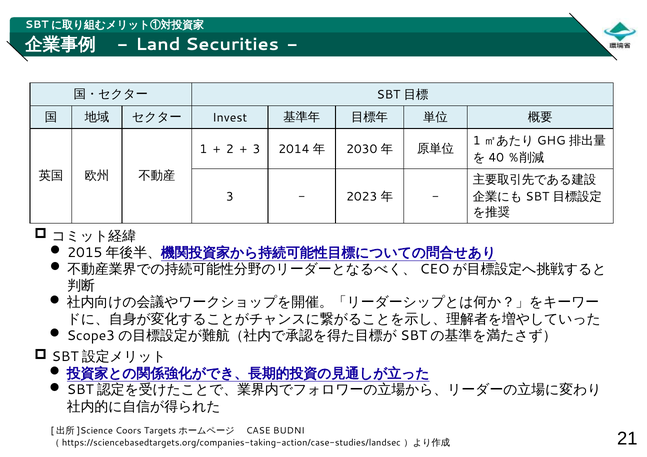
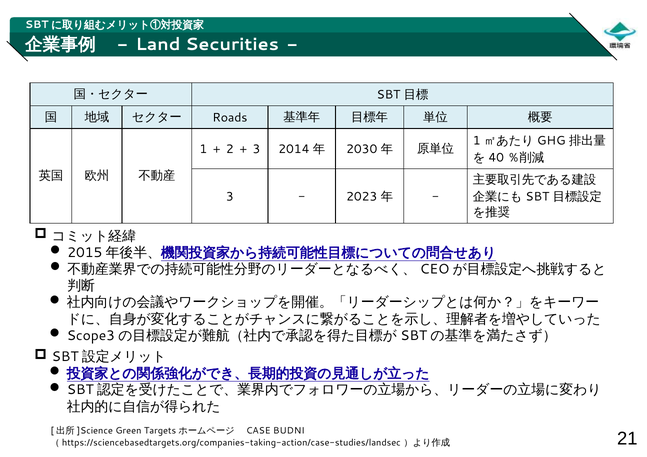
Invest: Invest -> Roads
Coors: Coors -> Green
